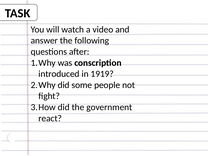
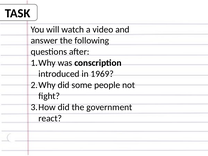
1919: 1919 -> 1969
